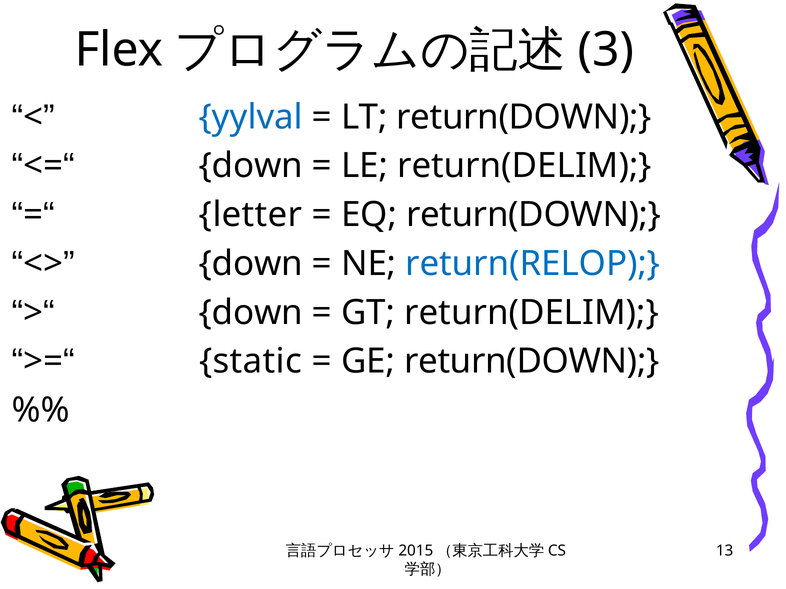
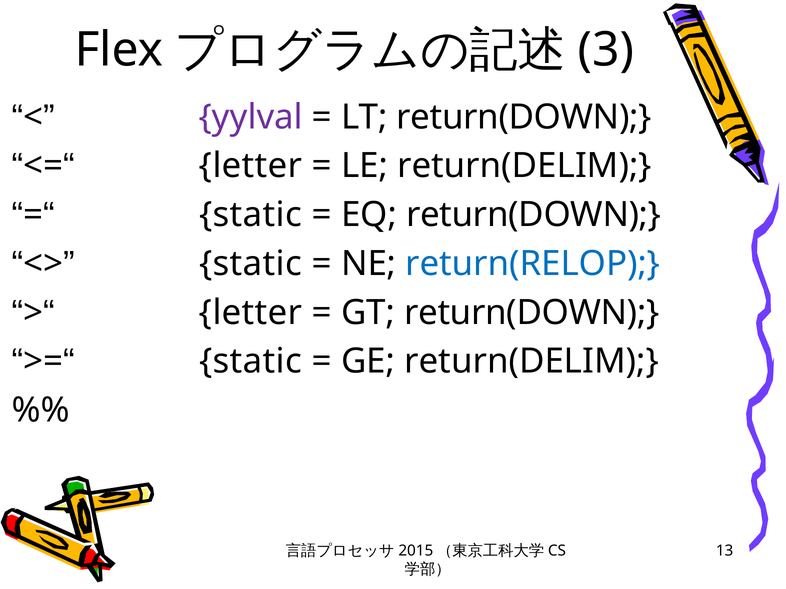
yylval colour: blue -> purple
down at (251, 166): down -> letter
letter at (251, 215): letter -> static
down at (251, 264): down -> static
down at (251, 313): down -> letter
GT return(DELIM: return(DELIM -> return(DOWN
GE return(DOWN: return(DOWN -> return(DELIM
